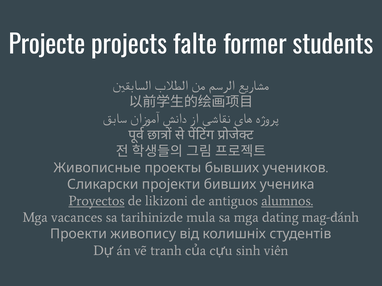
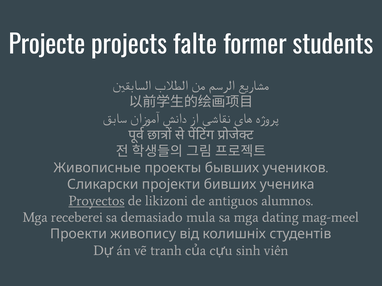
alumnos underline: present -> none
vacances: vacances -> receberei
tarihinizde: tarihinizde -> demasiado
mag-đánh: mag-đánh -> mag-meel
